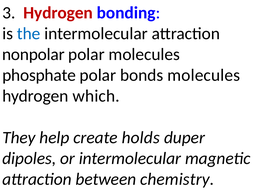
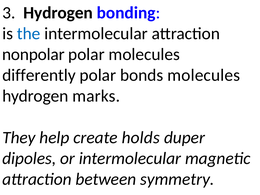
Hydrogen at (58, 13) colour: red -> black
phosphate: phosphate -> differently
which: which -> marks
chemistry: chemistry -> symmetry
